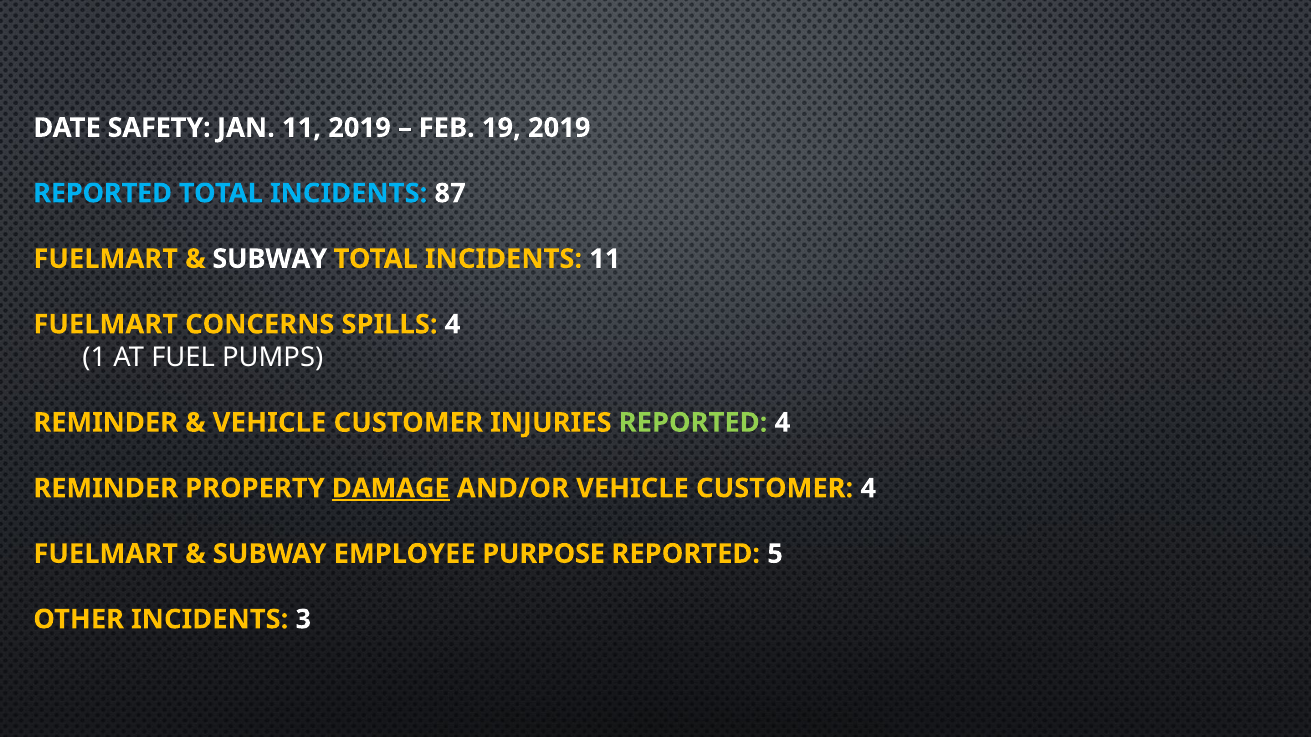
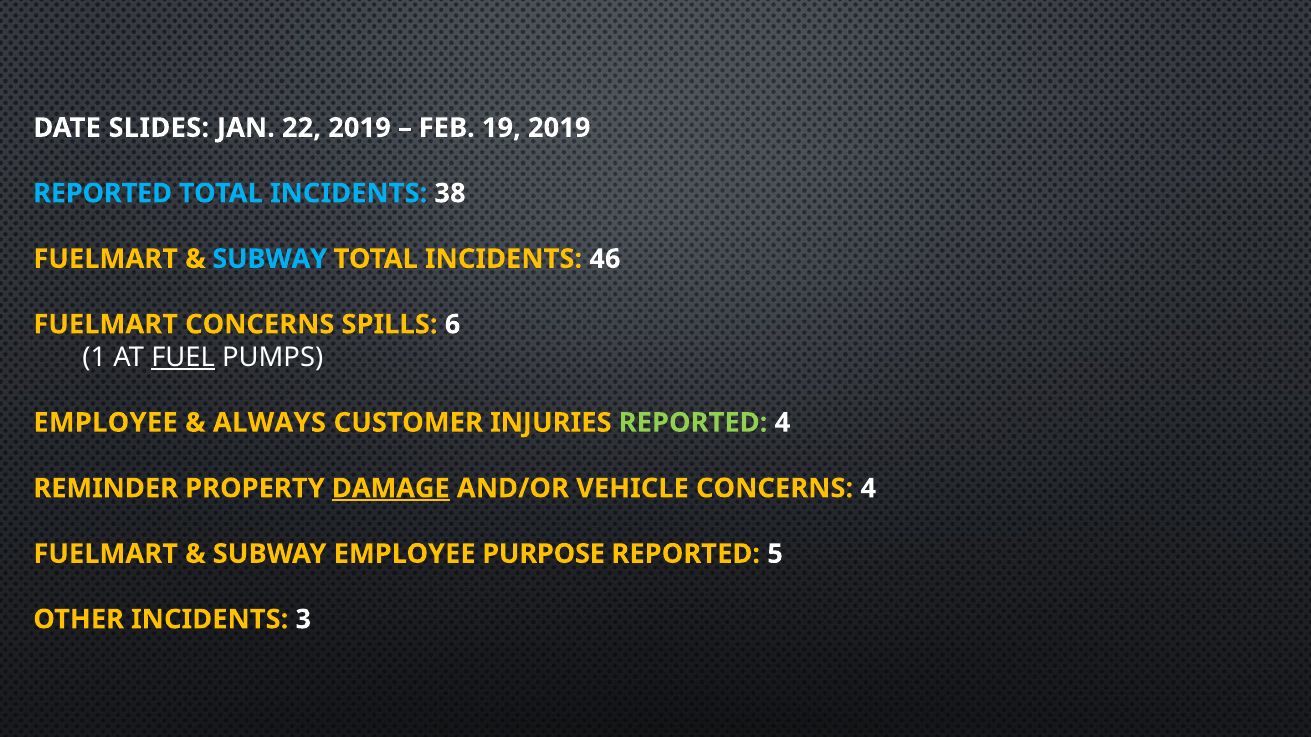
SAFETY: SAFETY -> SLIDES
JAN 11: 11 -> 22
87: 87 -> 38
SUBWAY at (270, 259) colour: white -> light blue
INCIDENTS 11: 11 -> 46
SPILLS 4: 4 -> 6
FUEL underline: none -> present
REMINDER at (106, 423): REMINDER -> EMPLOYEE
VEHICLE at (270, 423): VEHICLE -> ALWAYS
AND/OR VEHICLE CUSTOMER: CUSTOMER -> CONCERNS
